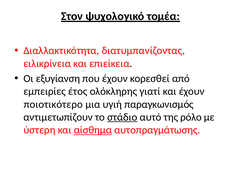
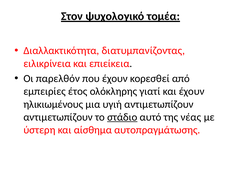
εξυγίανση: εξυγίανση -> παρελθόν
ποιοτικότερο: ποιοτικότερο -> ηλικιωμένους
υγιή παραγκωνισμός: παραγκωνισμός -> αντιμετωπίζουν
ρόλο: ρόλο -> νέας
αίσθημα underline: present -> none
